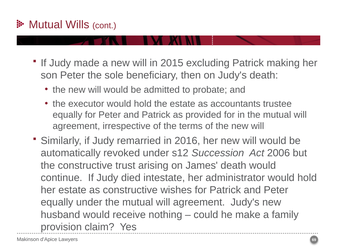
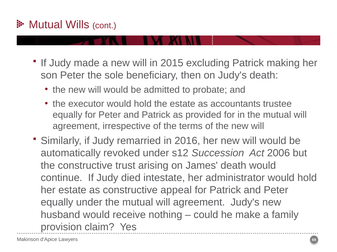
wishes: wishes -> appeal
